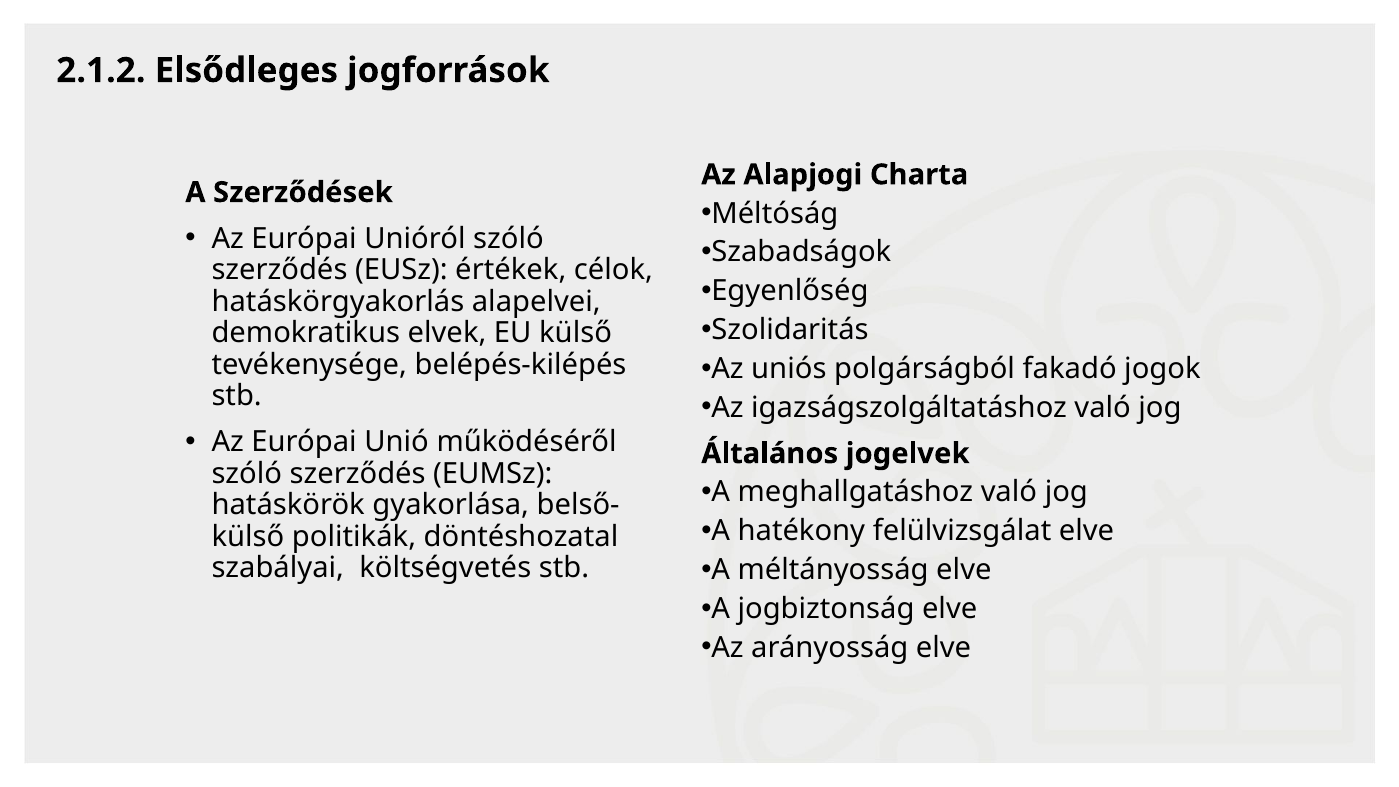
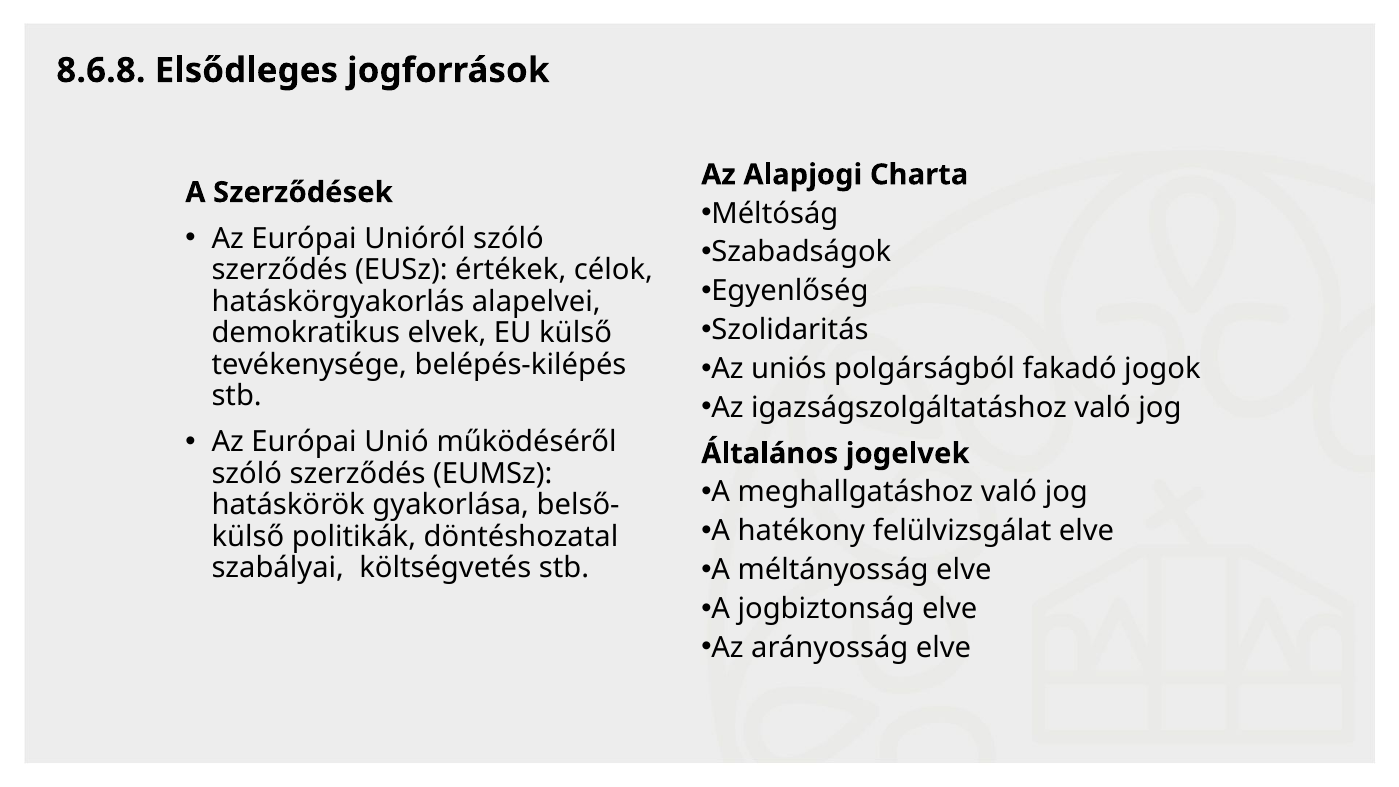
2.1.2: 2.1.2 -> 8.6.8
